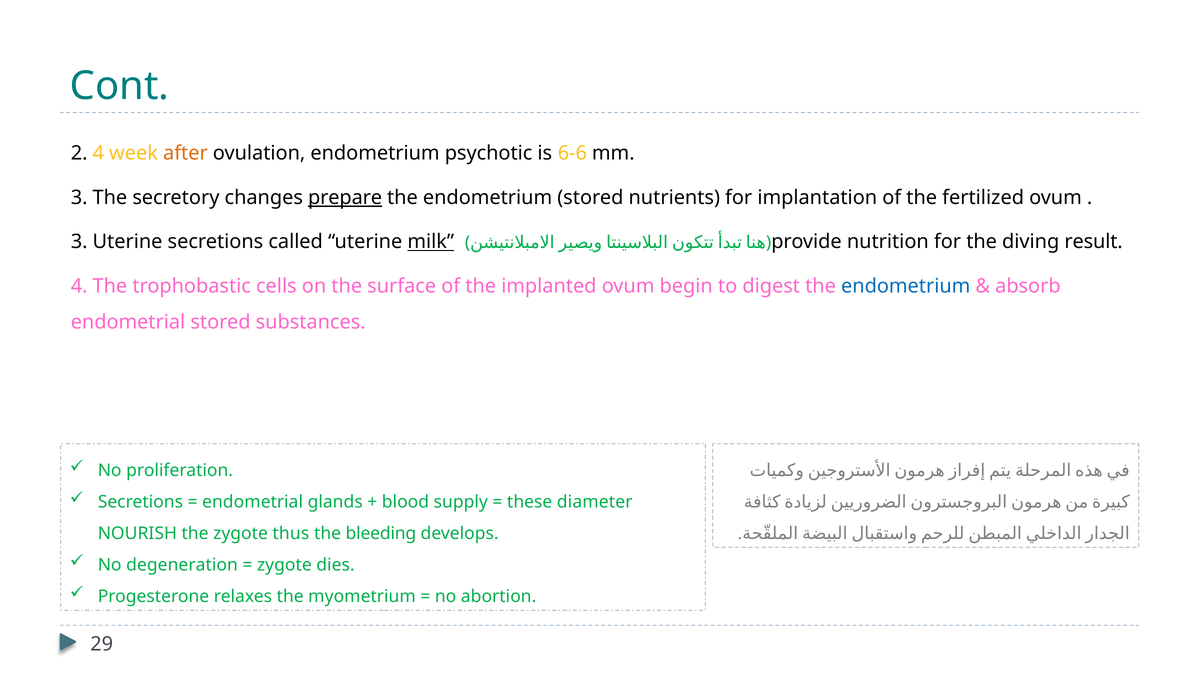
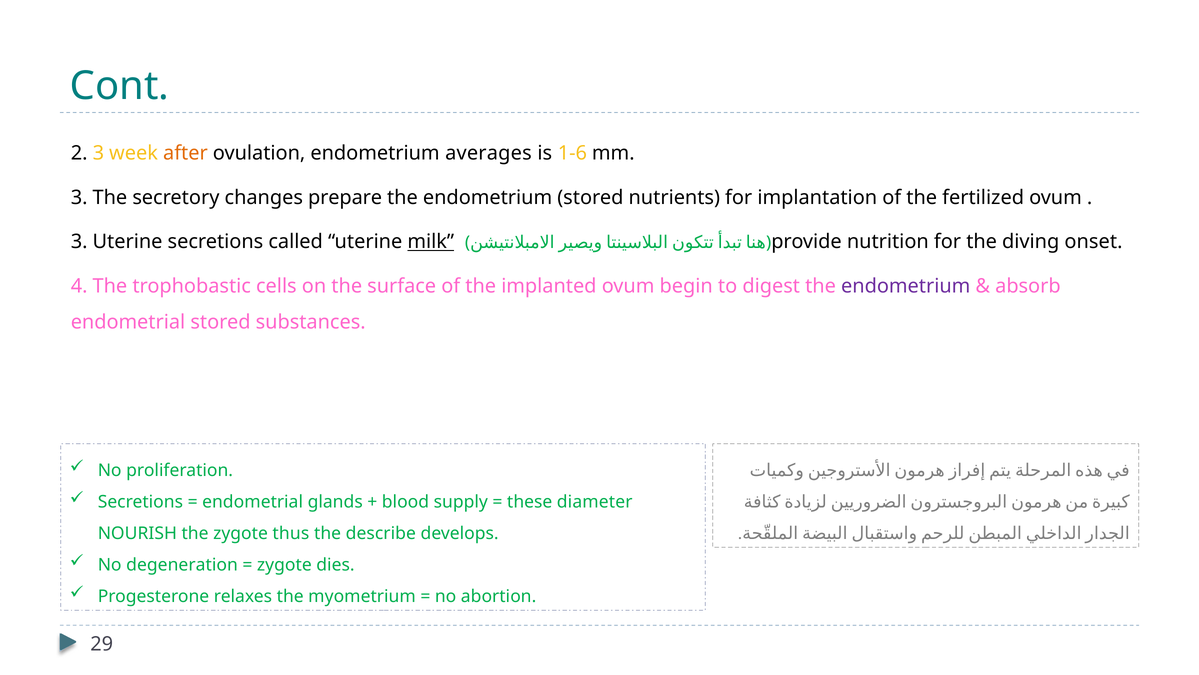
2 4: 4 -> 3
psychotic: psychotic -> averages
6-6: 6-6 -> 1-6
prepare underline: present -> none
result: result -> onset
endometrium at (906, 286) colour: blue -> purple
bleeding: bleeding -> describe
